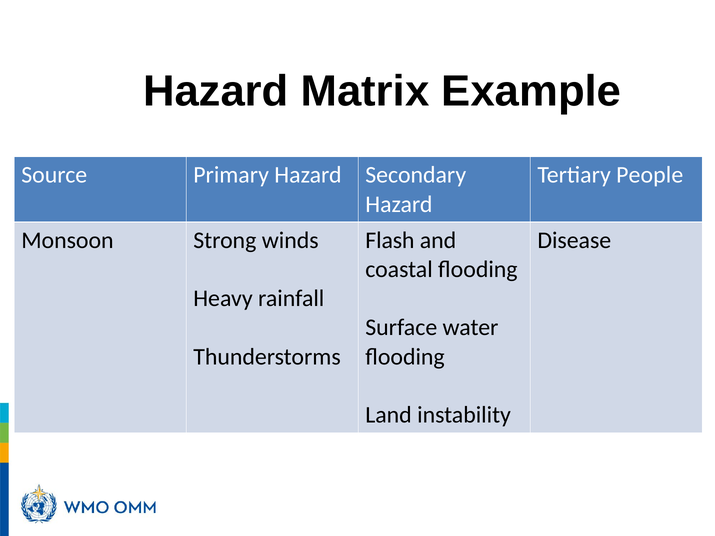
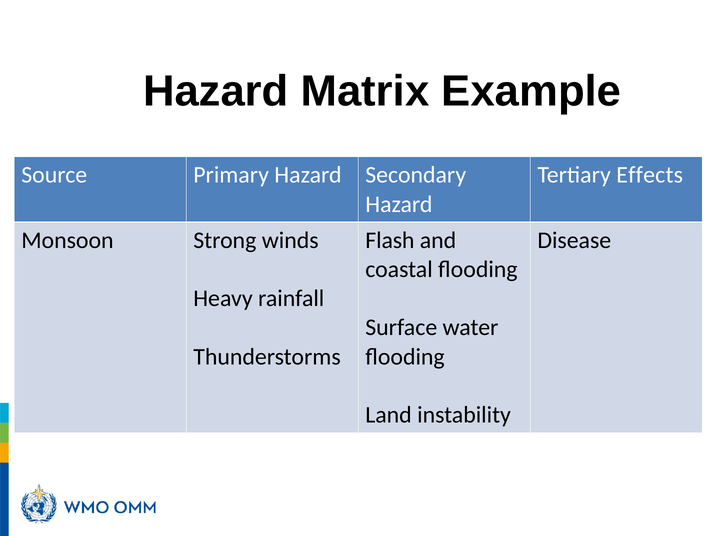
People: People -> Effects
